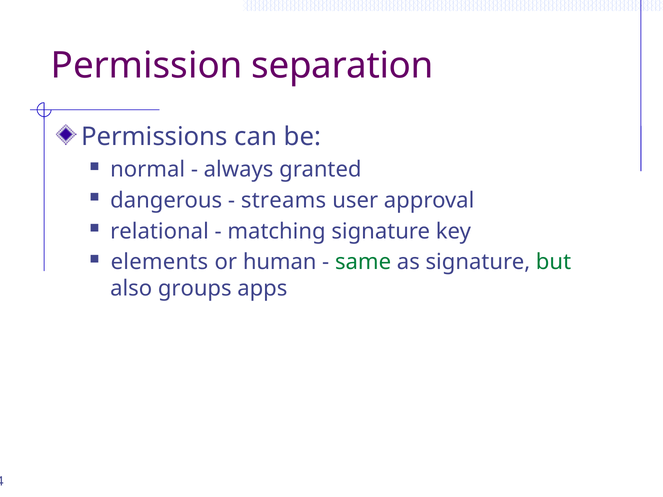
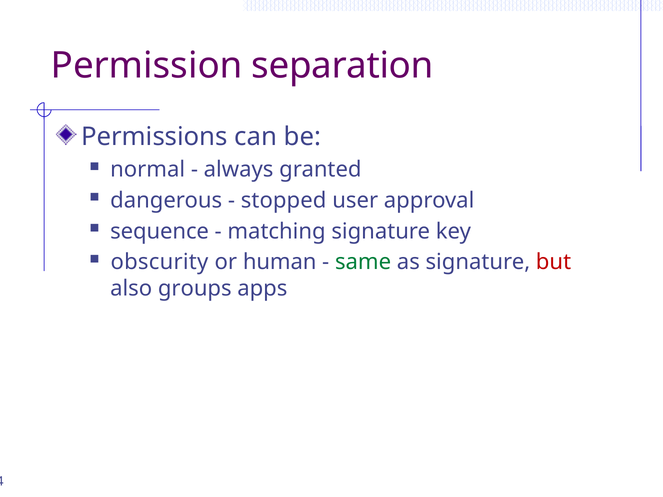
streams: streams -> stopped
relational: relational -> sequence
elements: elements -> obscurity
but colour: green -> red
